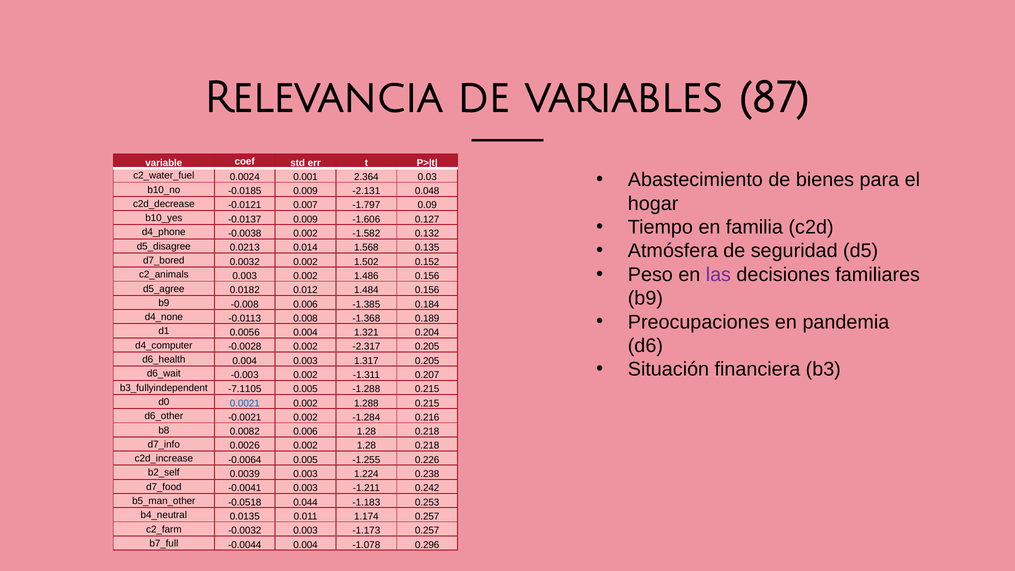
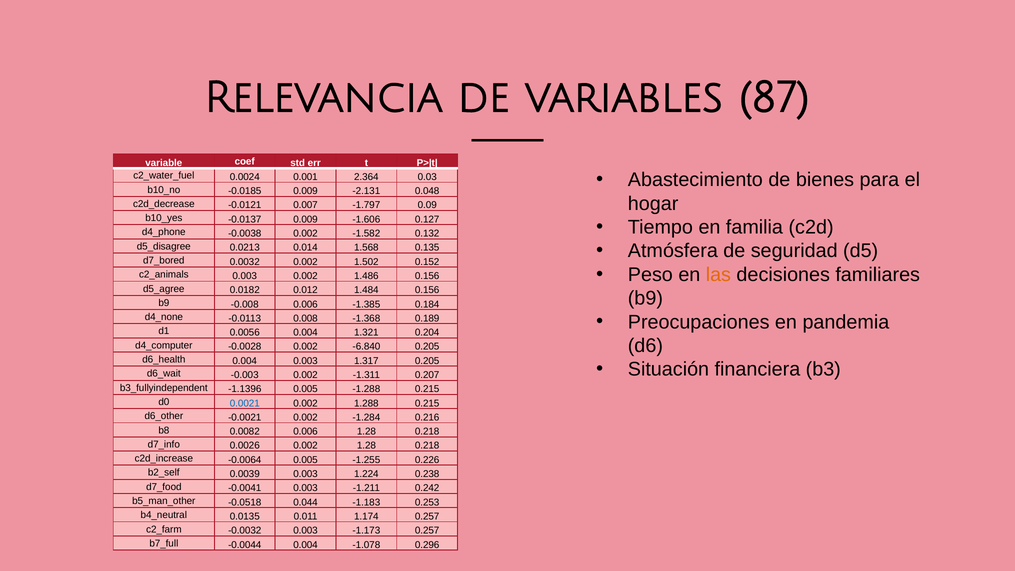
las colour: purple -> orange
-2.317: -2.317 -> -6.840
-7.1105: -7.1105 -> -1.1396
